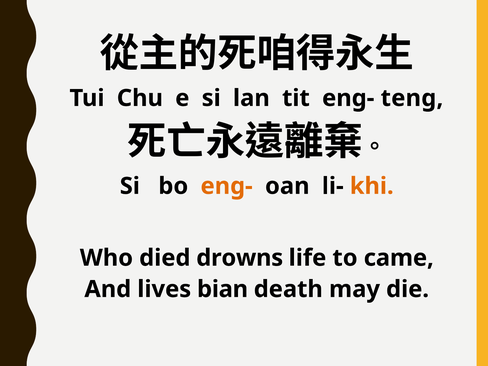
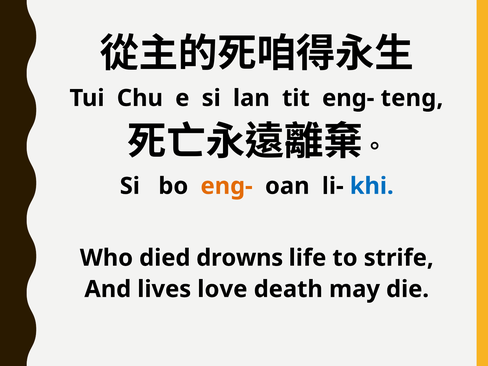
khi colour: orange -> blue
came: came -> strife
bian: bian -> love
